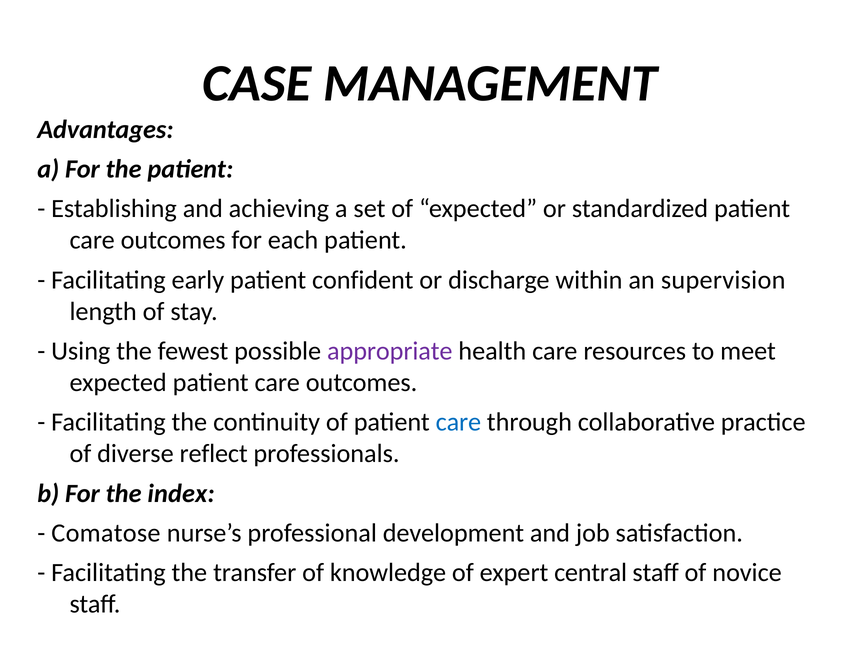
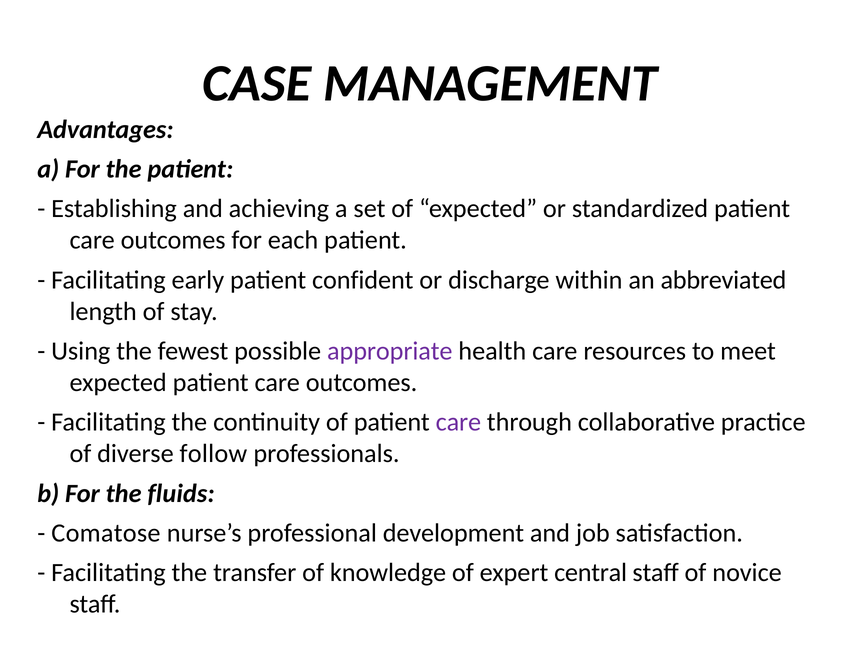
supervision: supervision -> abbreviated
care at (458, 422) colour: blue -> purple
reflect: reflect -> follow
index: index -> fluids
